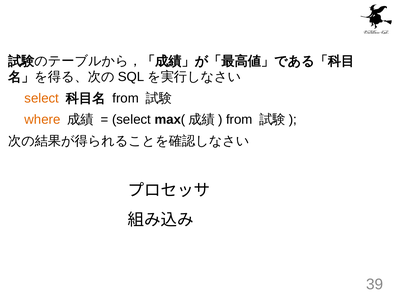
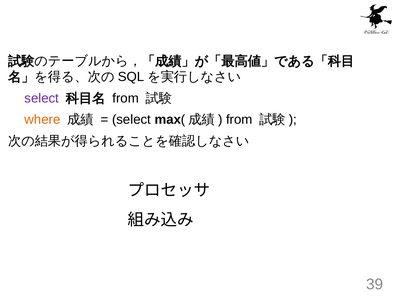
select at (42, 98) colour: orange -> purple
